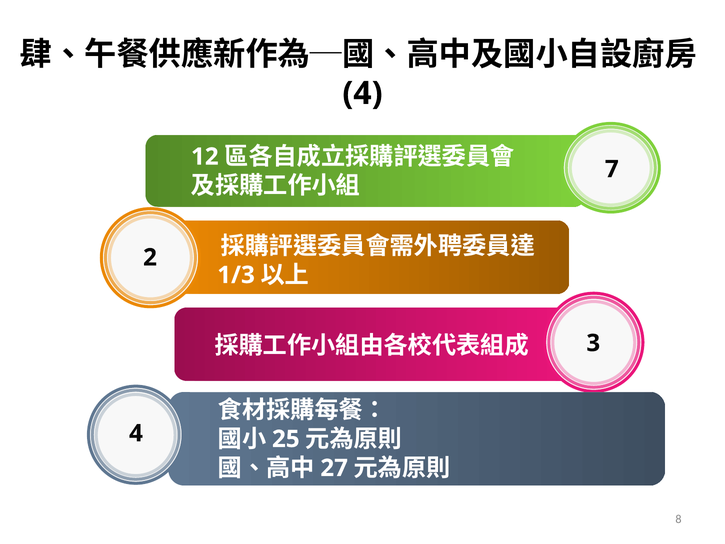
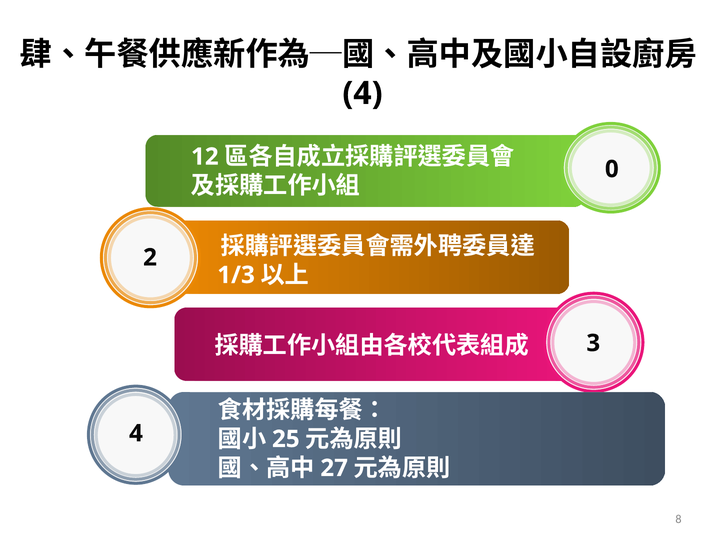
7: 7 -> 0
